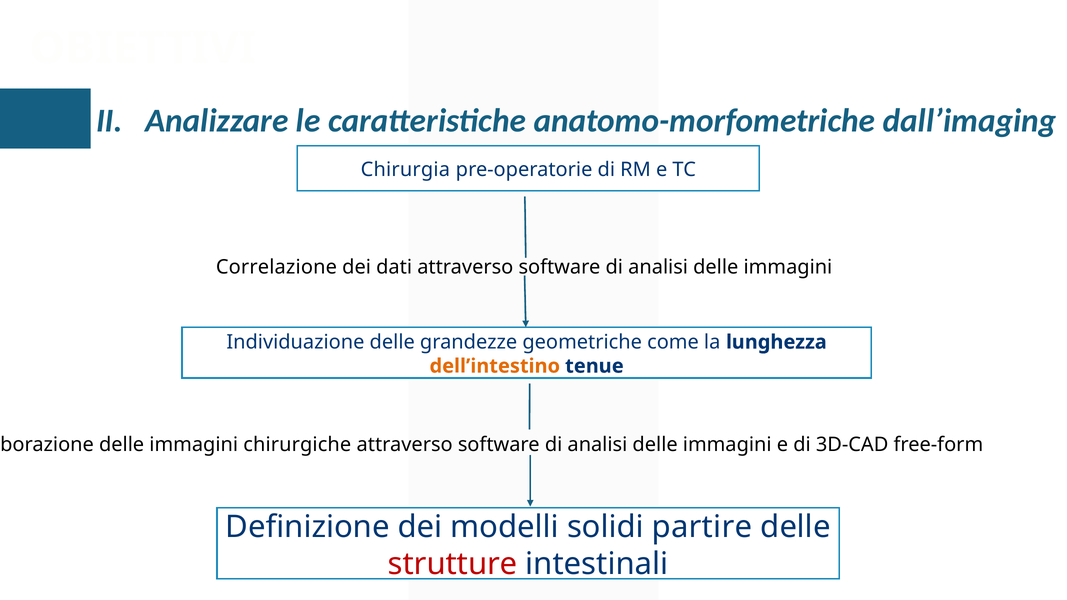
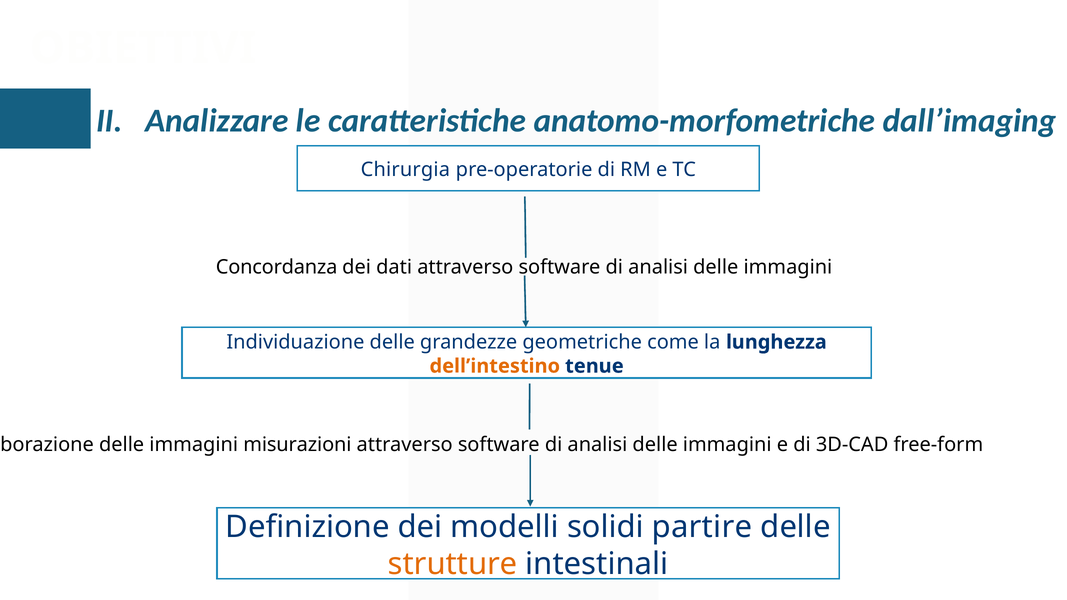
Correlazione: Correlazione -> Concordanza
chirurgiche: chirurgiche -> misurazioni
strutture colour: red -> orange
